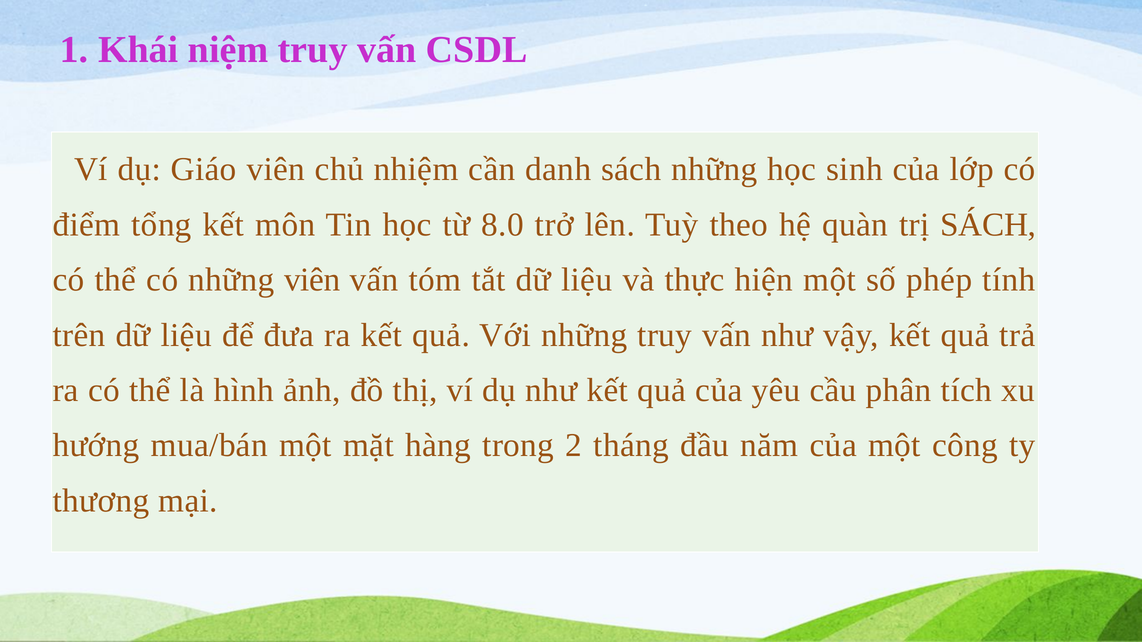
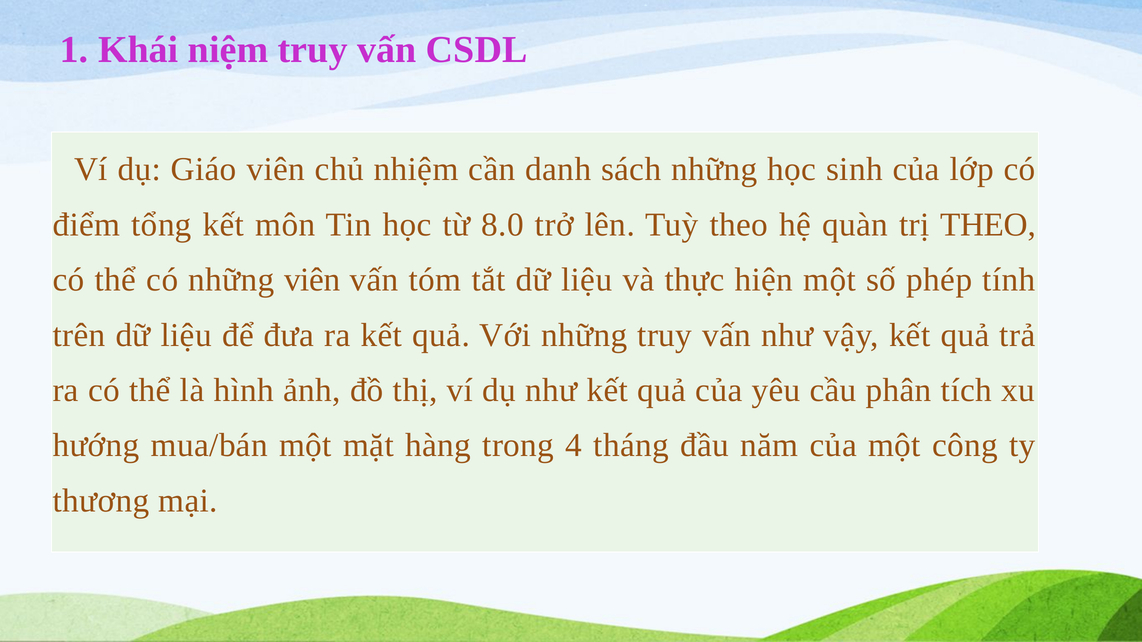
trị SÁCH: SÁCH -> THEO
2: 2 -> 4
